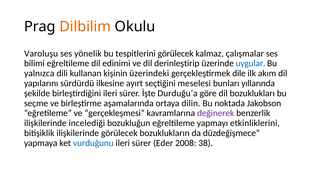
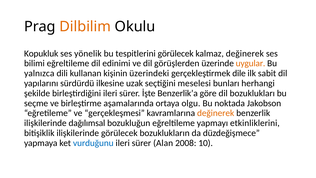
Varoluşu: Varoluşu -> Kopukluk
kalmaz çalışmalar: çalışmalar -> değinerek
derinleştirip: derinleştirip -> görüşlerden
uygular colour: blue -> orange
akım: akım -> sabit
ayırt: ayırt -> uzak
yıllarında: yıllarında -> herhangi
Durduğu’a: Durduğu’a -> Benzerlik’a
dilin: dilin -> olgu
değinerek at (216, 113) colour: purple -> orange
incelediği: incelediği -> dağılımsal
Eder: Eder -> Alan
38: 38 -> 10
